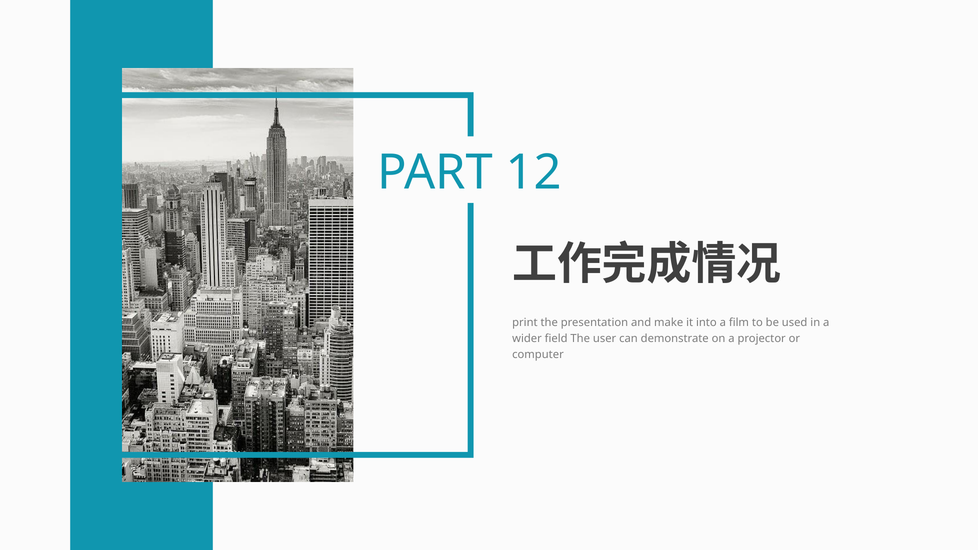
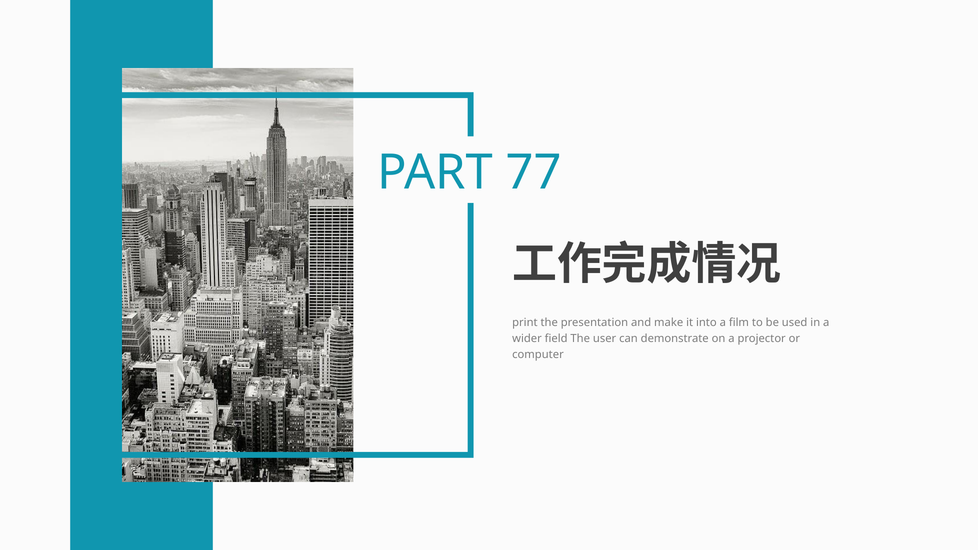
12: 12 -> 77
